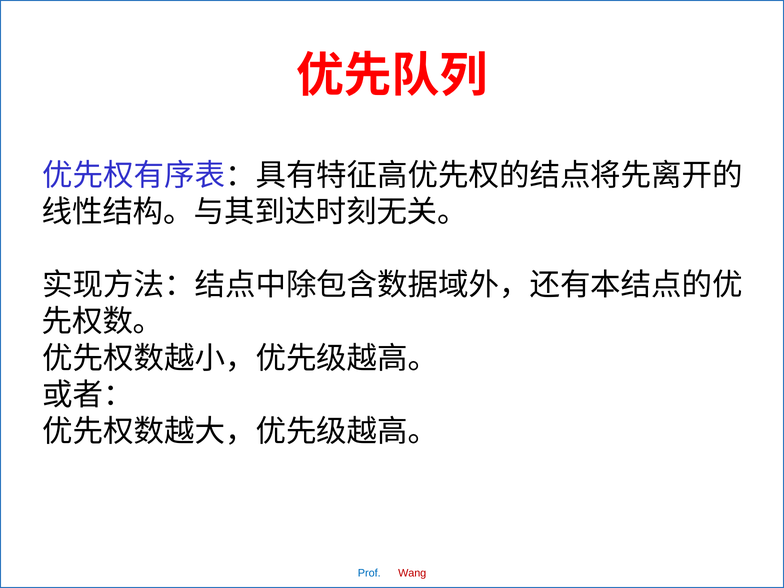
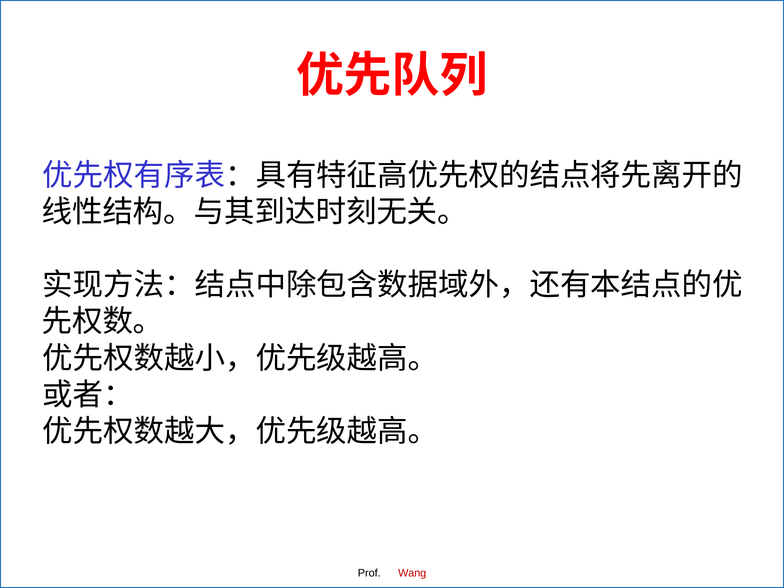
Prof colour: blue -> black
